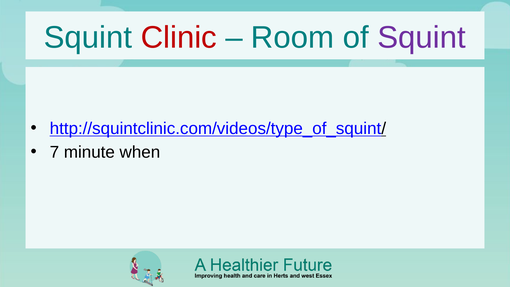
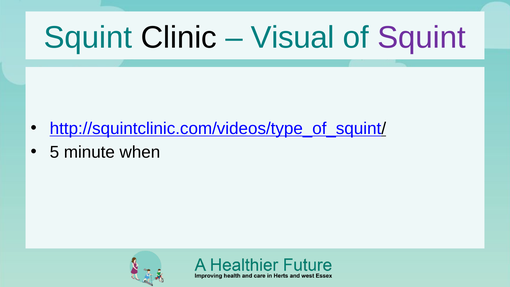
Clinic colour: red -> black
Room: Room -> Visual
7: 7 -> 5
